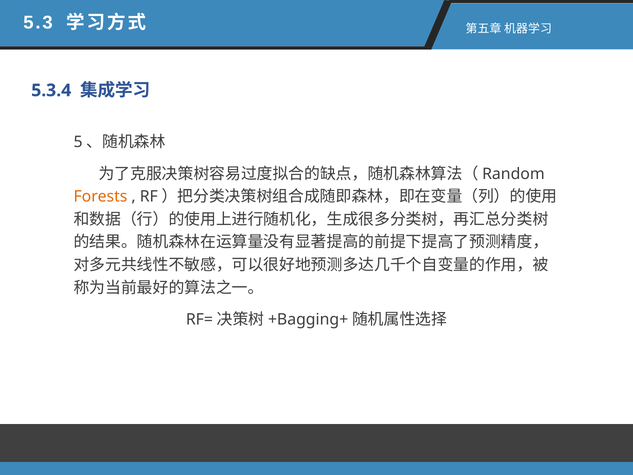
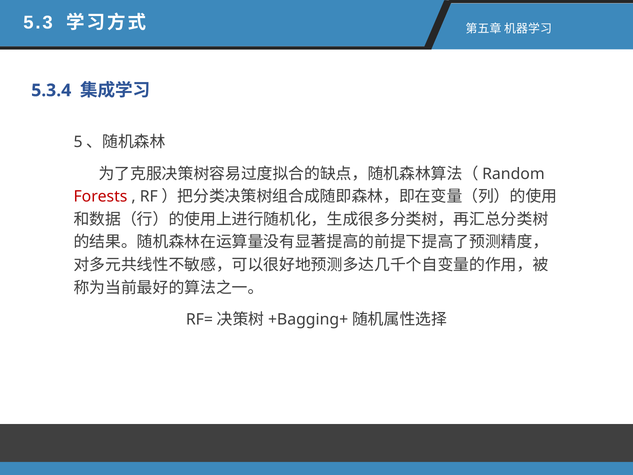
Forests colour: orange -> red
